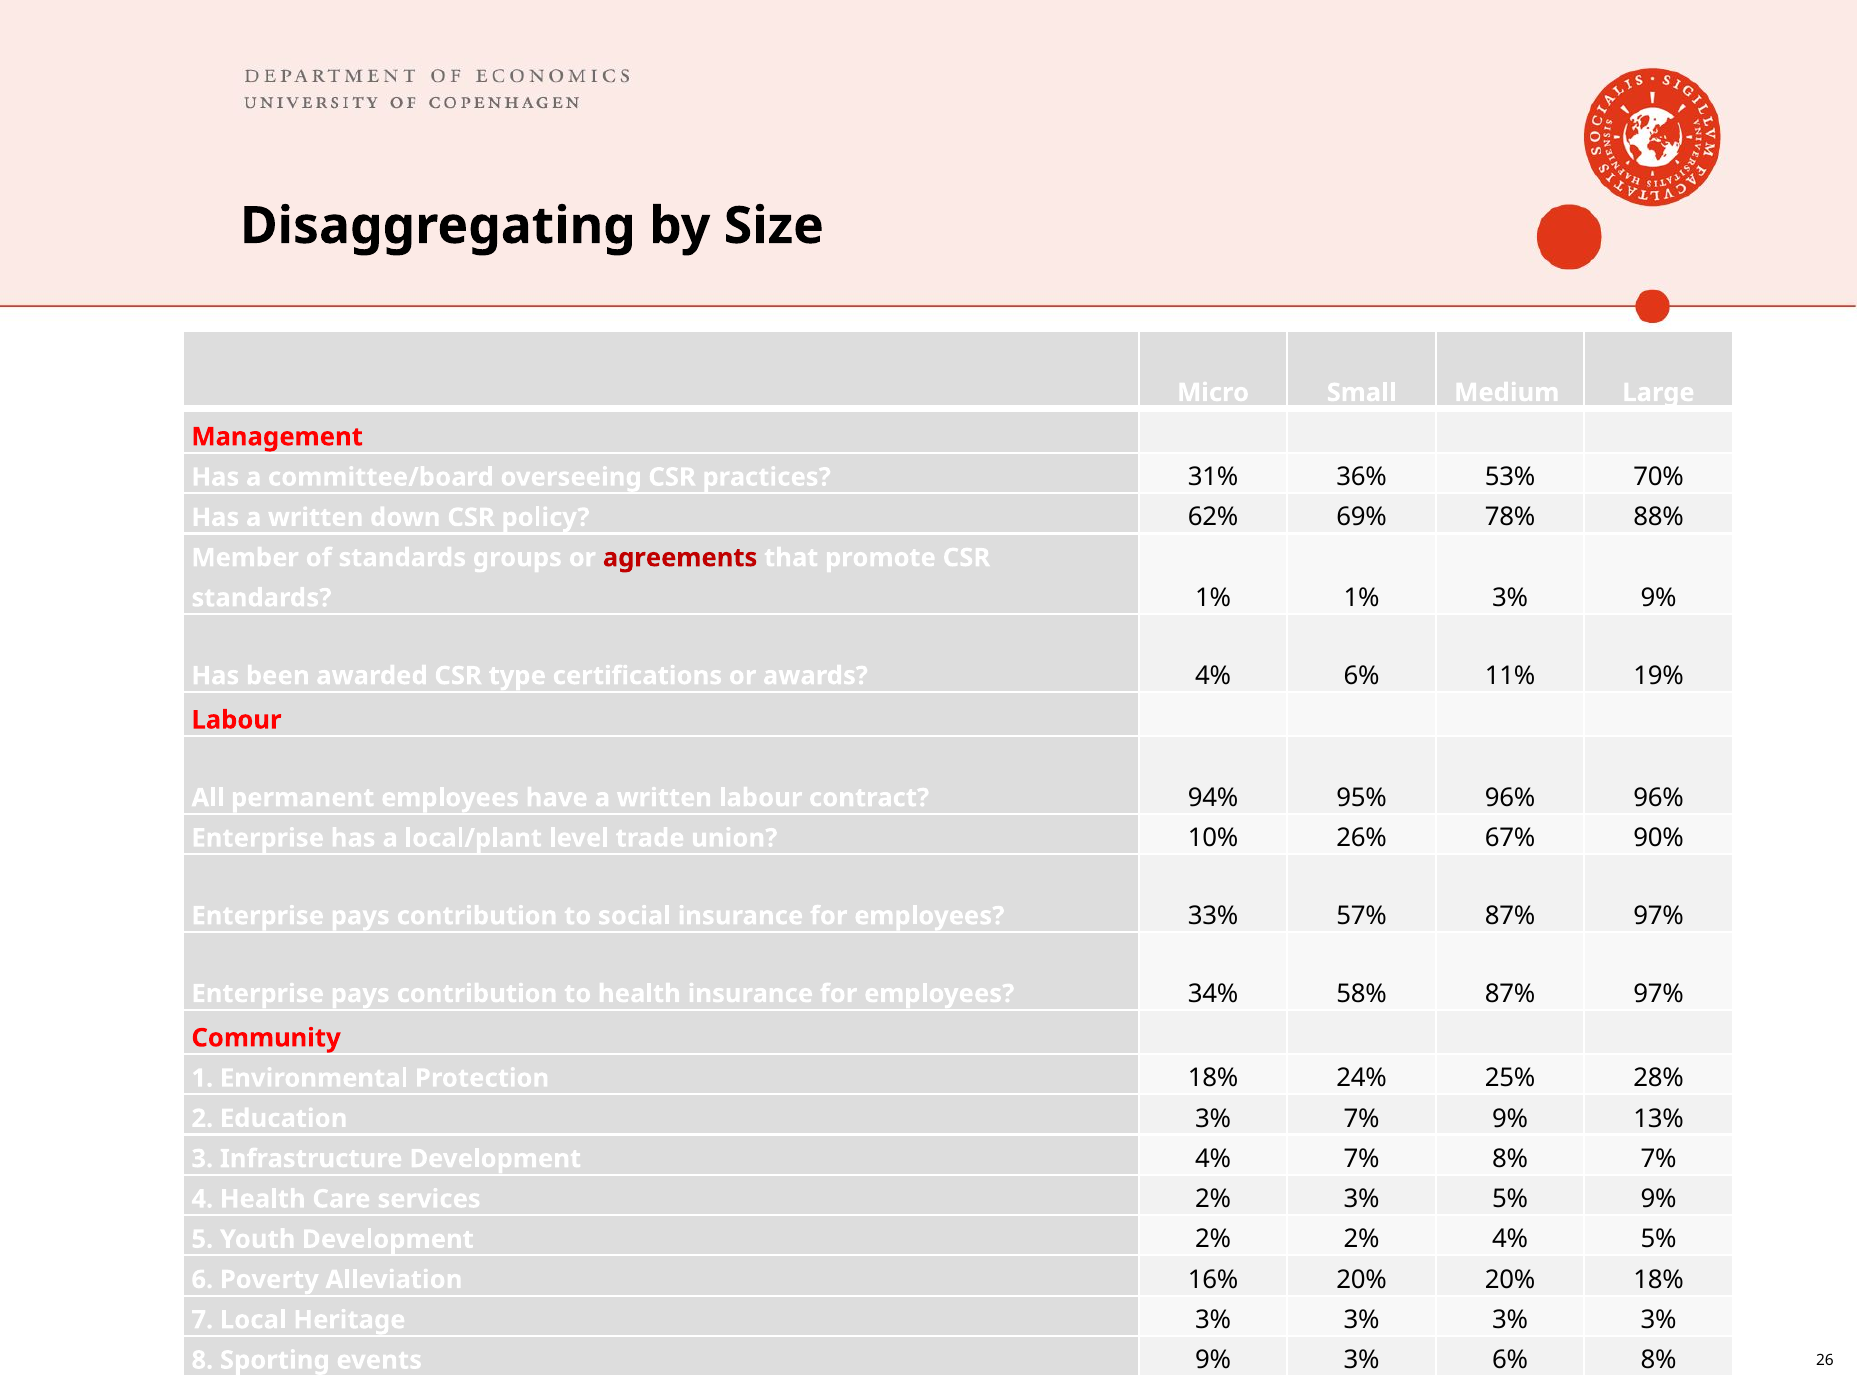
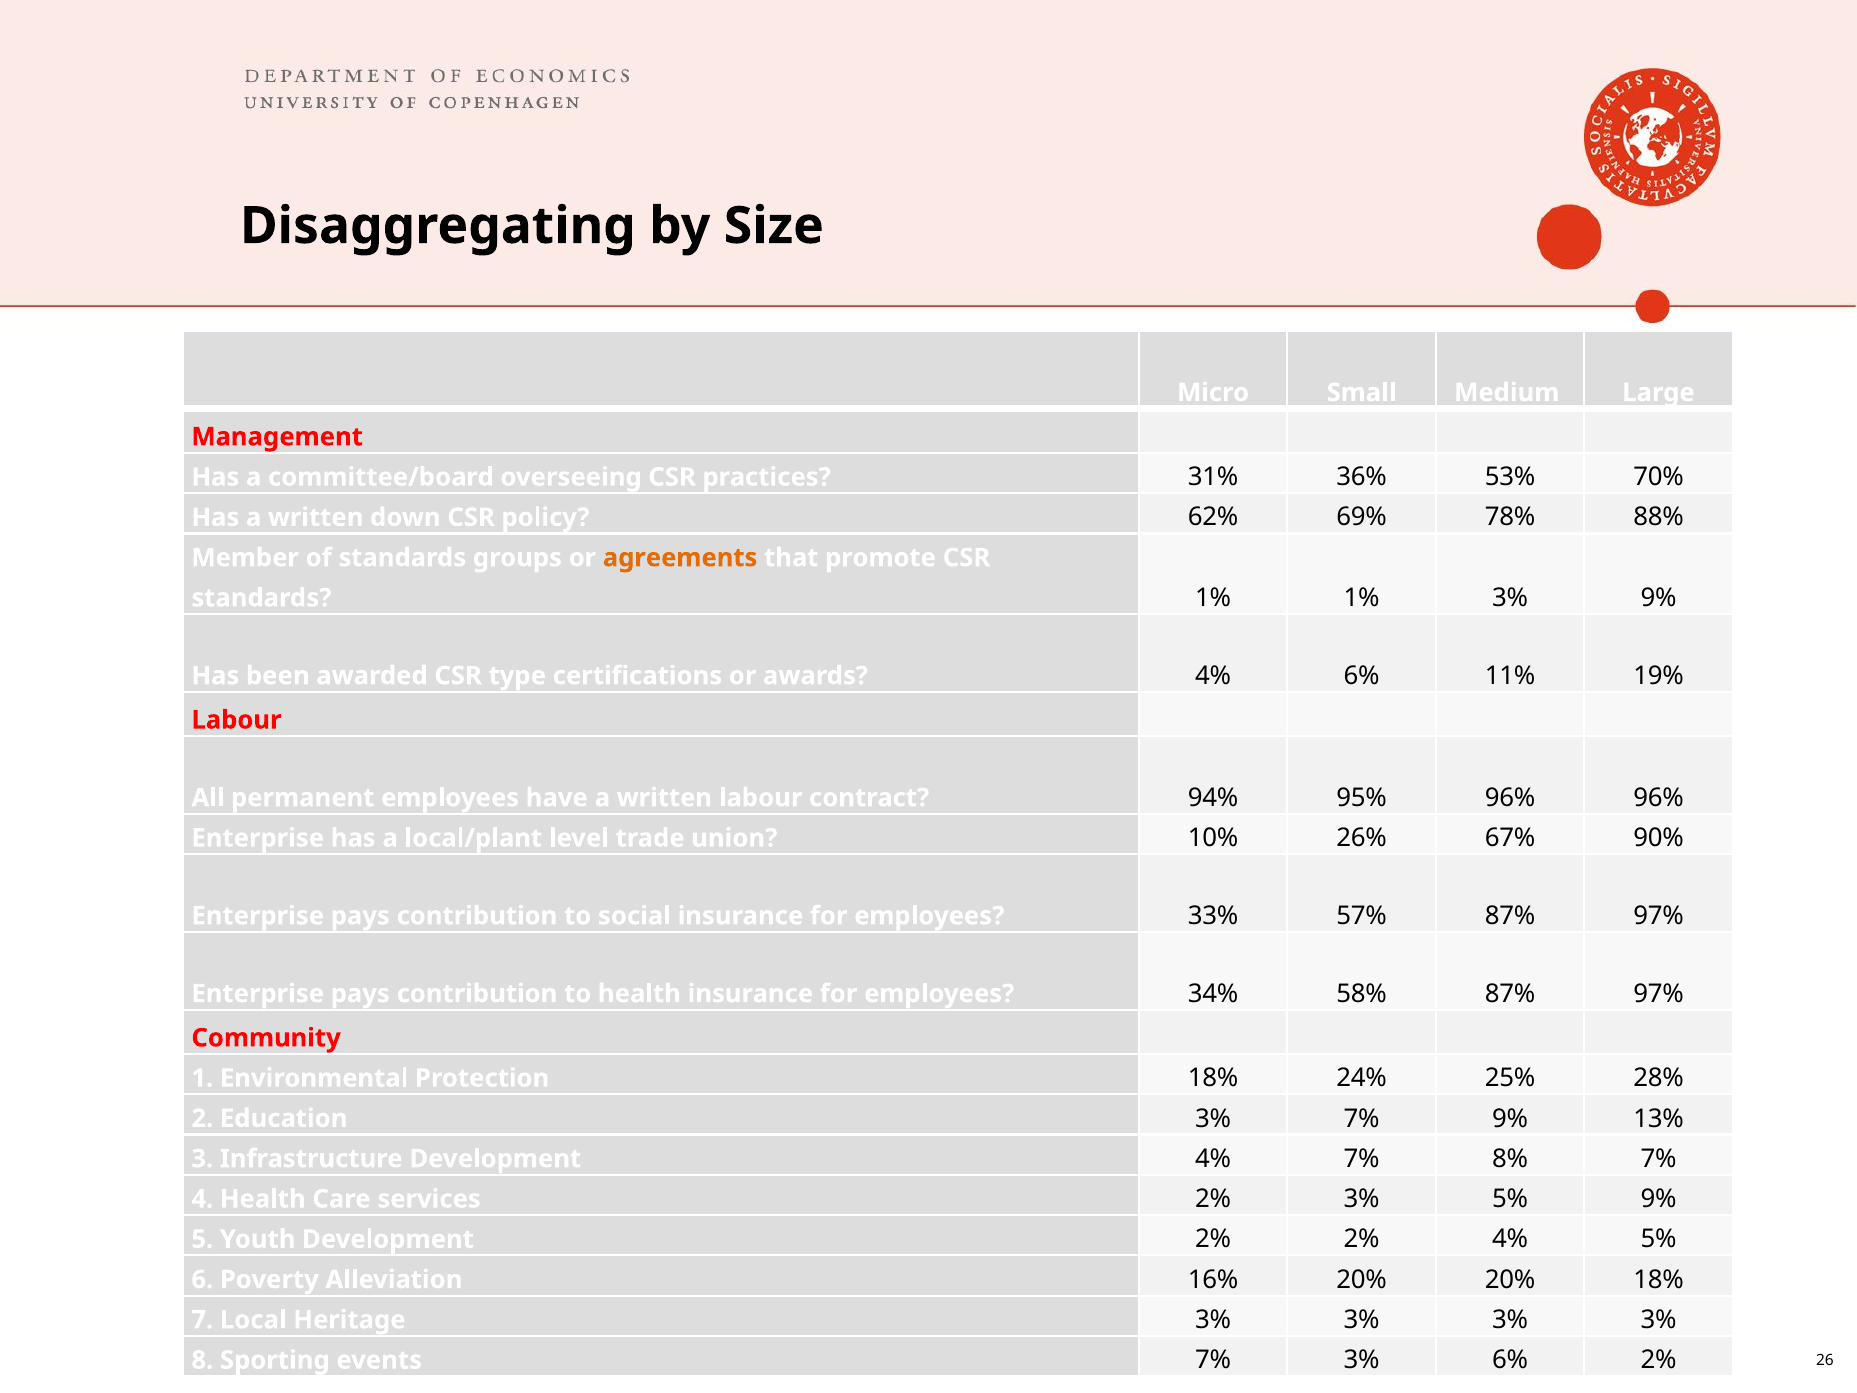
agreements colour: red -> orange
events 9%: 9% -> 7%
6% 8%: 8% -> 2%
